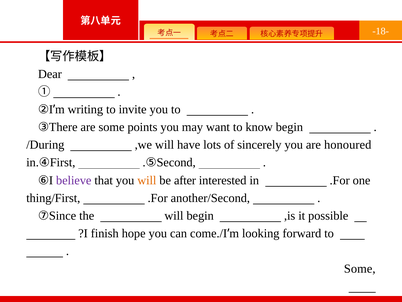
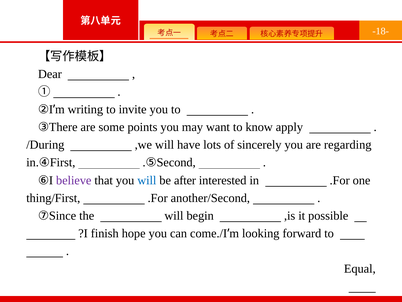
know begin: begin -> apply
honoured: honoured -> regarding
will at (147, 180) colour: orange -> blue
Some at (360, 268): Some -> Equal
